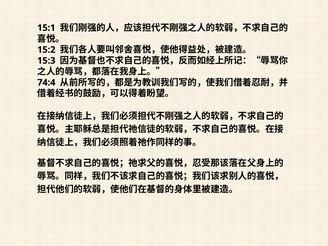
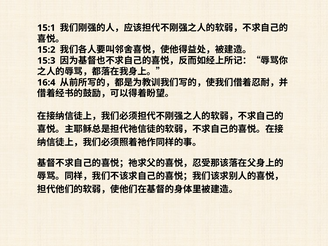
74:4: 74:4 -> 16:4
